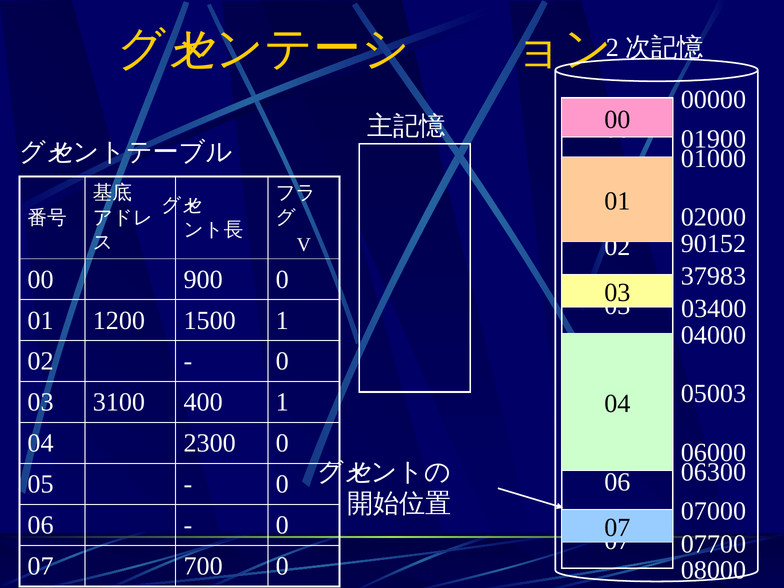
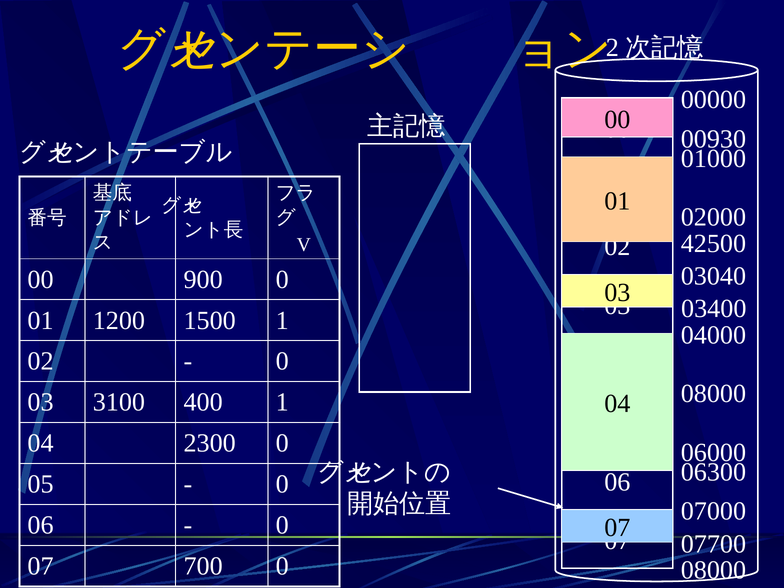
01900: 01900 -> 00930
90152: 90152 -> 42500
37983: 37983 -> 03040
05003 at (713, 394): 05003 -> 08000
